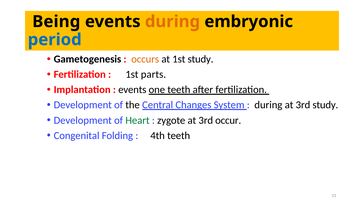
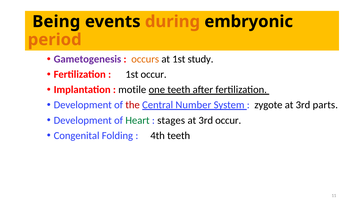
period colour: blue -> orange
Gametogenesis colour: black -> purple
1st parts: parts -> occur
events at (132, 90): events -> motile
the colour: black -> red
Changes: Changes -> Number
during at (268, 105): during -> zygote
3rd study: study -> parts
zygote: zygote -> stages
